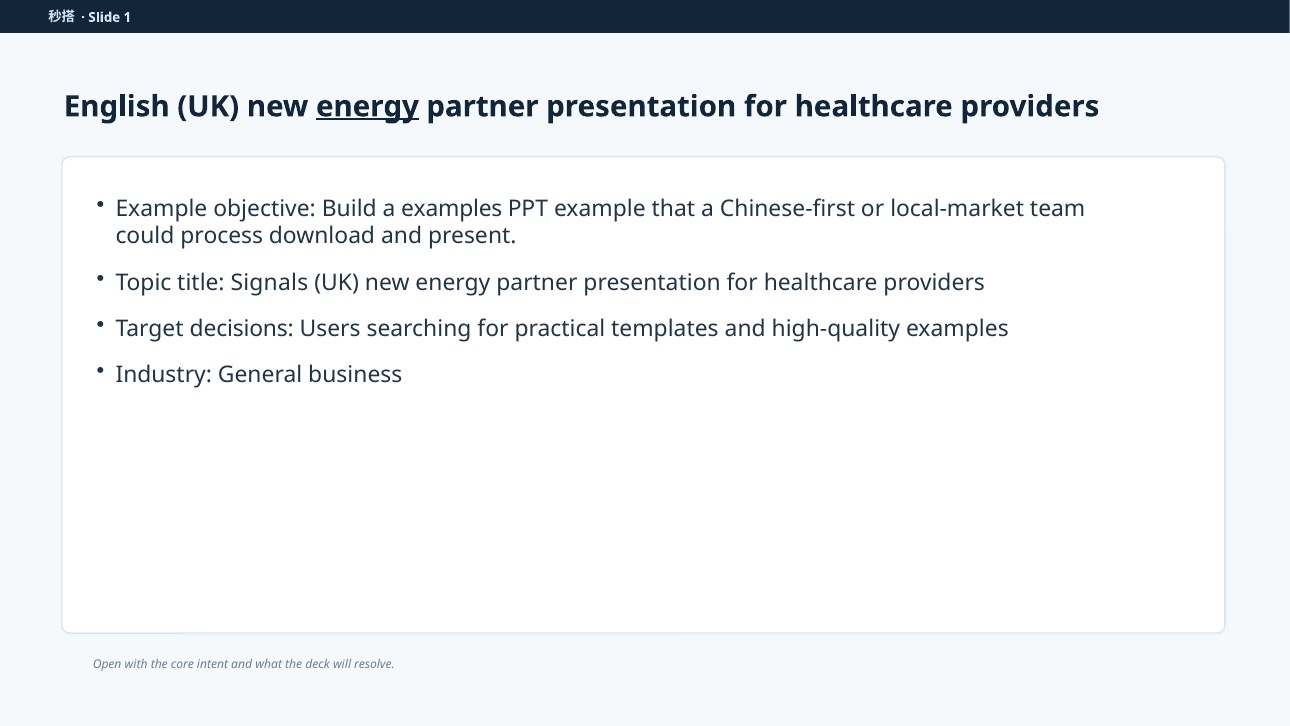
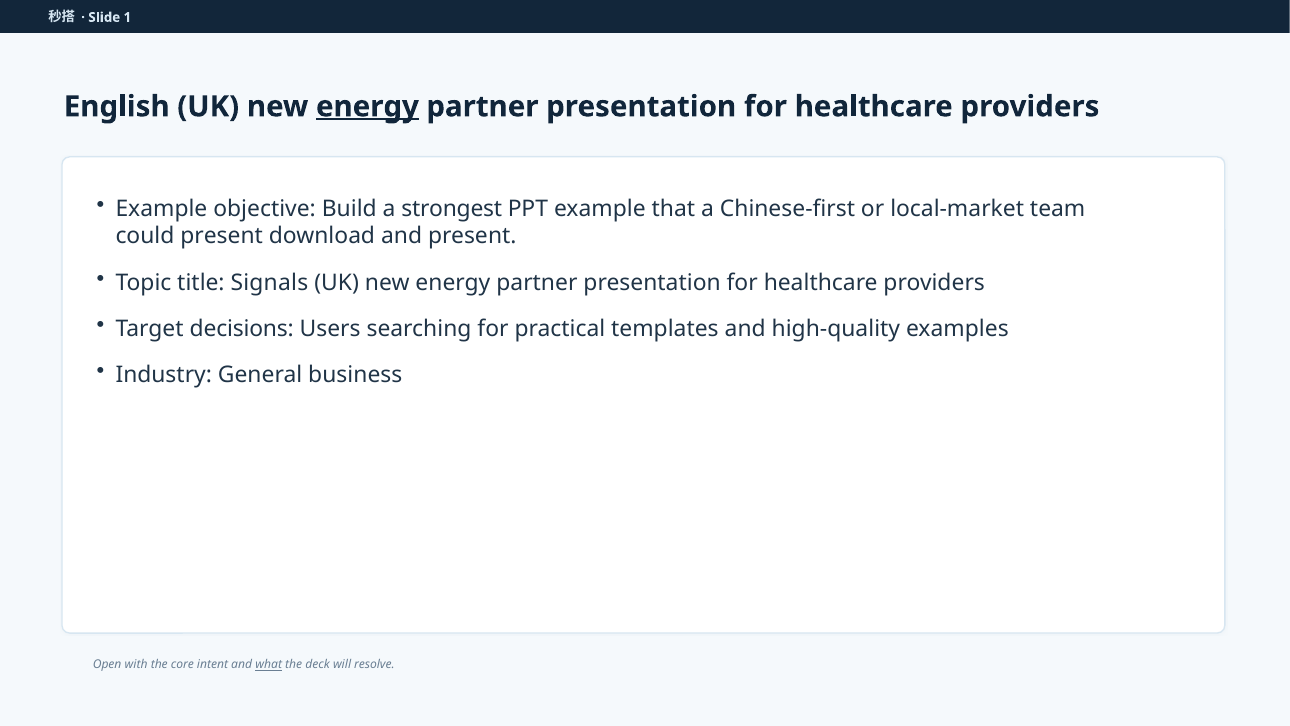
a examples: examples -> strongest
could process: process -> present
what underline: none -> present
